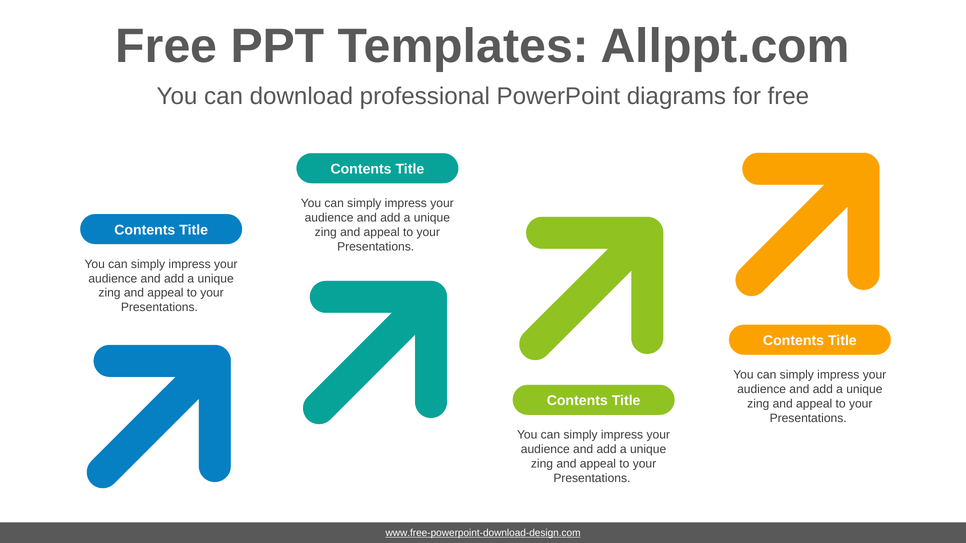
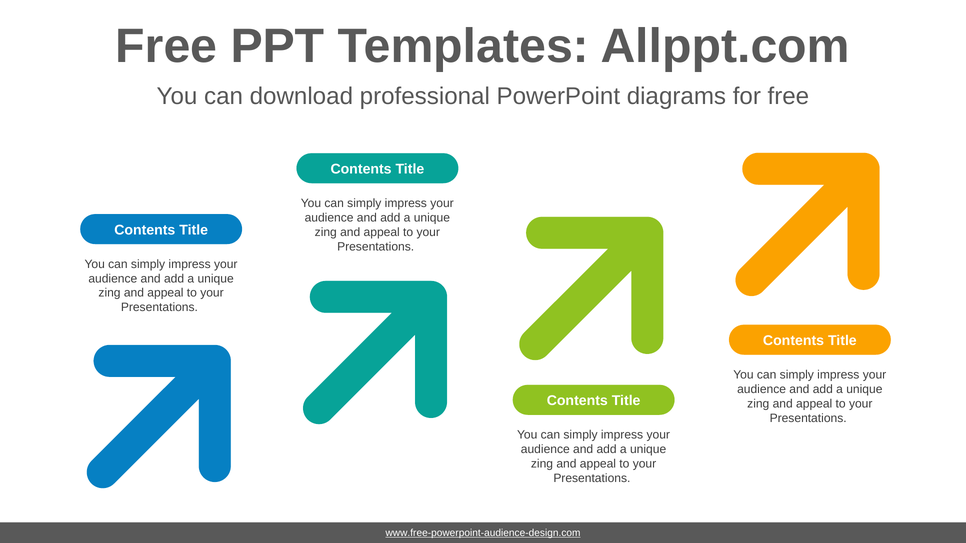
www.free-powerpoint-download-design.com: www.free-powerpoint-download-design.com -> www.free-powerpoint-audience-design.com
